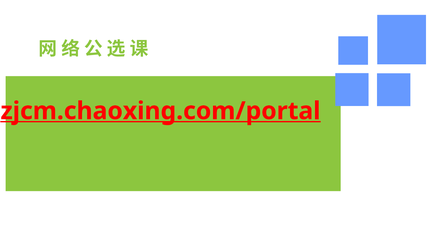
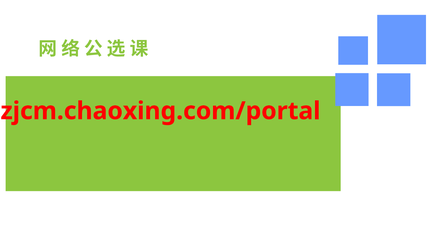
zjcm.chaoxing.com/portal underline: present -> none
